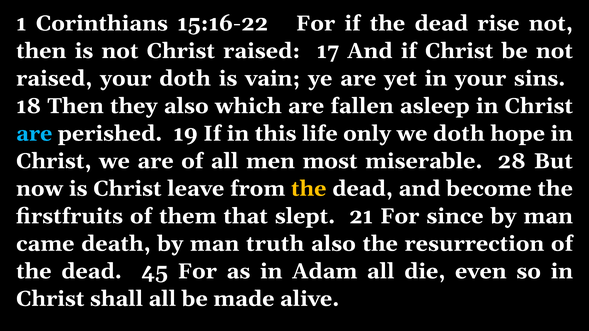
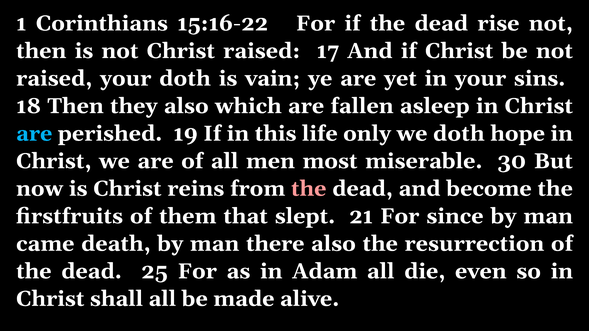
28: 28 -> 30
leave: leave -> reins
the at (309, 189) colour: yellow -> pink
truth: truth -> there
45: 45 -> 25
